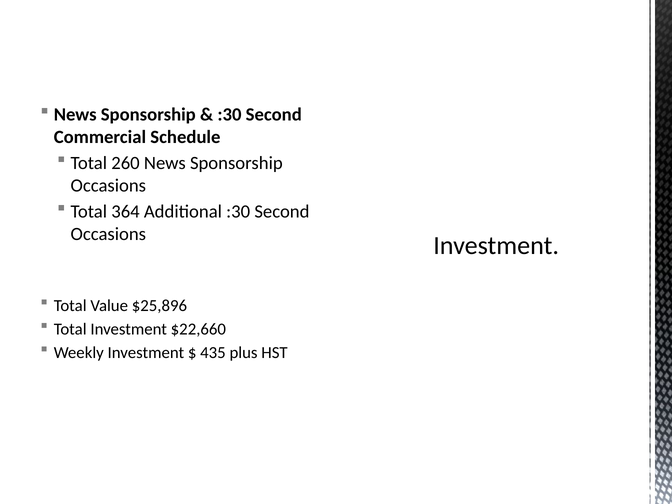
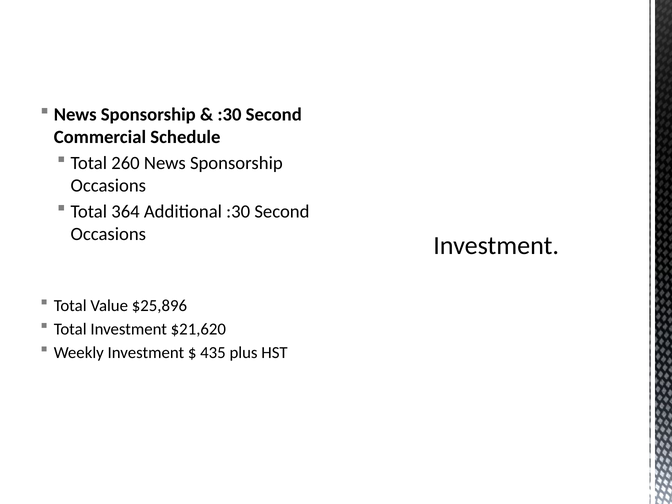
$22,660: $22,660 -> $21,620
